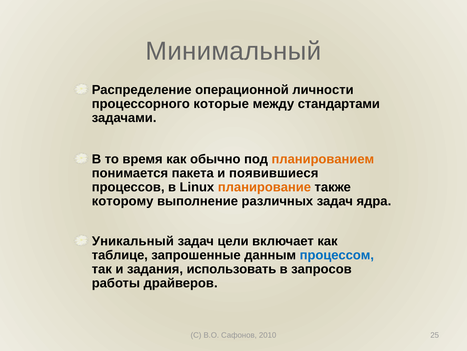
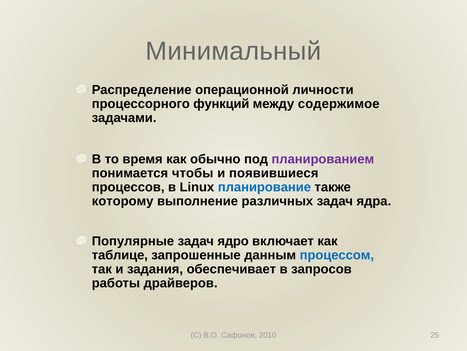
которые: которые -> функций
стандартами: стандартами -> содержимое
планированием colour: orange -> purple
пакета: пакета -> чтобы
планирование colour: orange -> blue
Уникальный: Уникальный -> Популярные
цели: цели -> ядро
использовать: использовать -> обеспечивает
